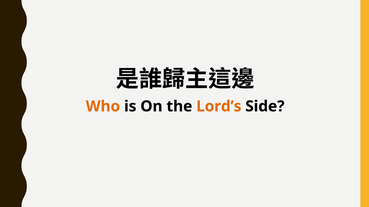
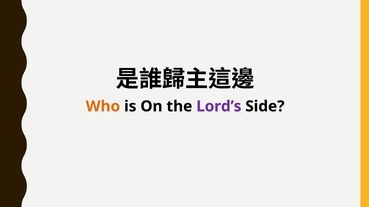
Lord’s colour: orange -> purple
